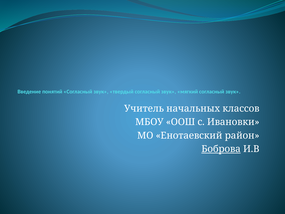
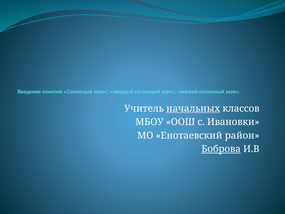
начальных underline: none -> present
